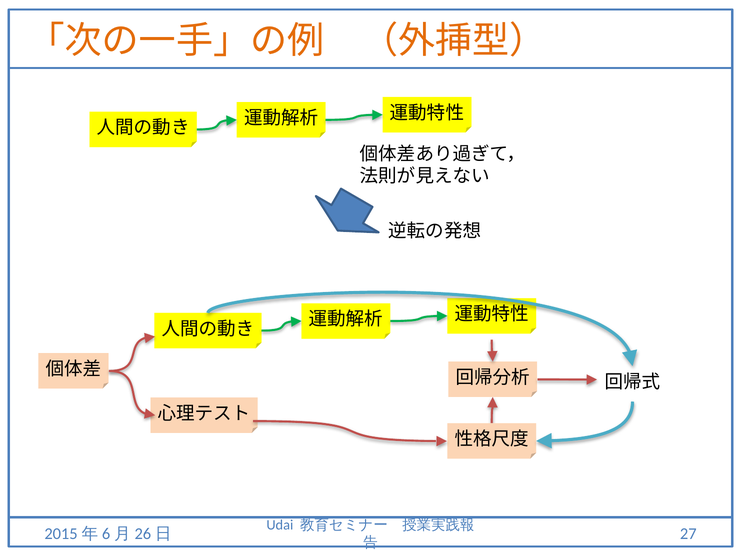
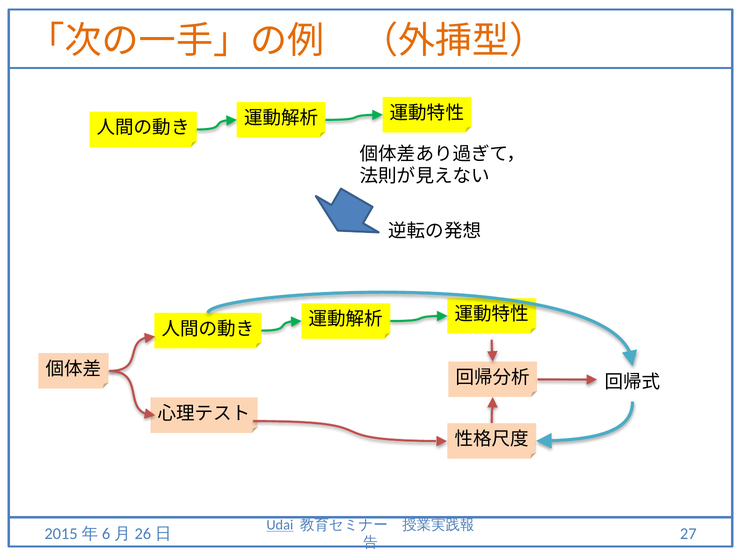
Udai underline: none -> present
